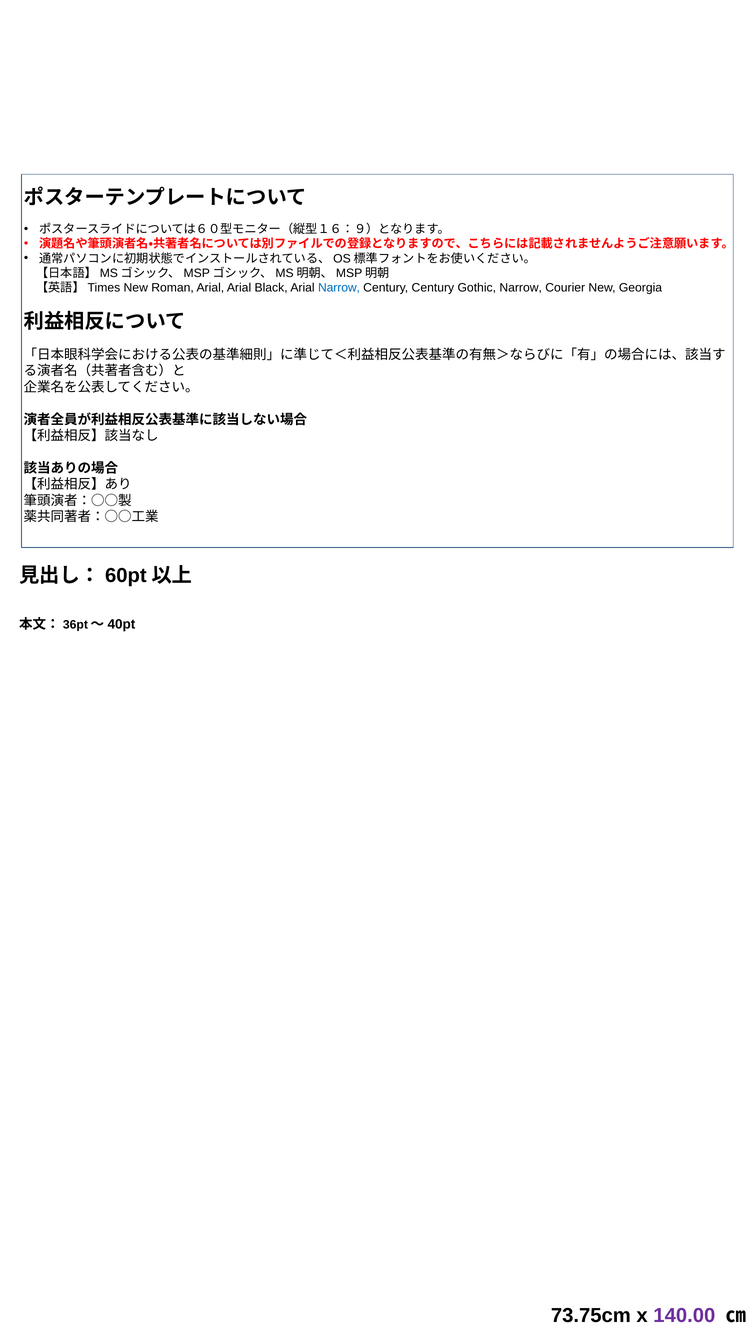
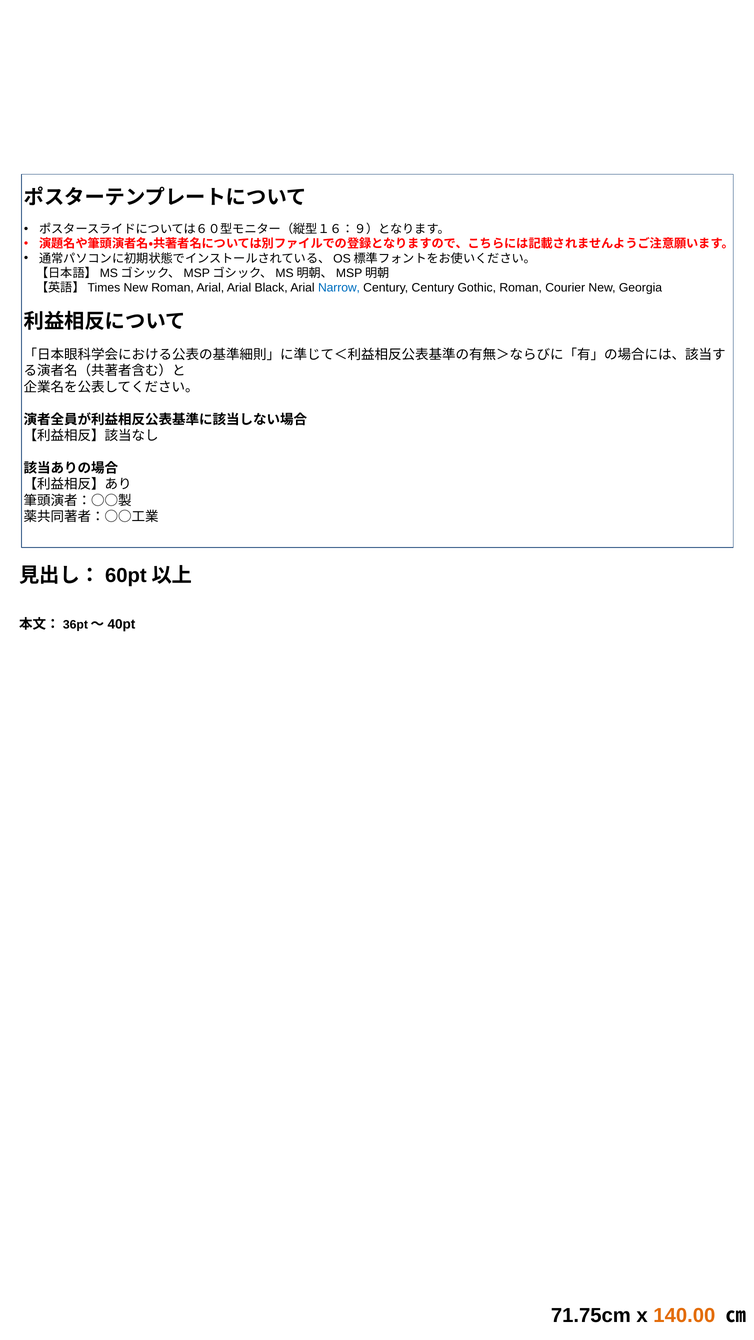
Gothic Narrow: Narrow -> Roman
73.75cm: 73.75cm -> 71.75cm
140.00 colour: purple -> orange
